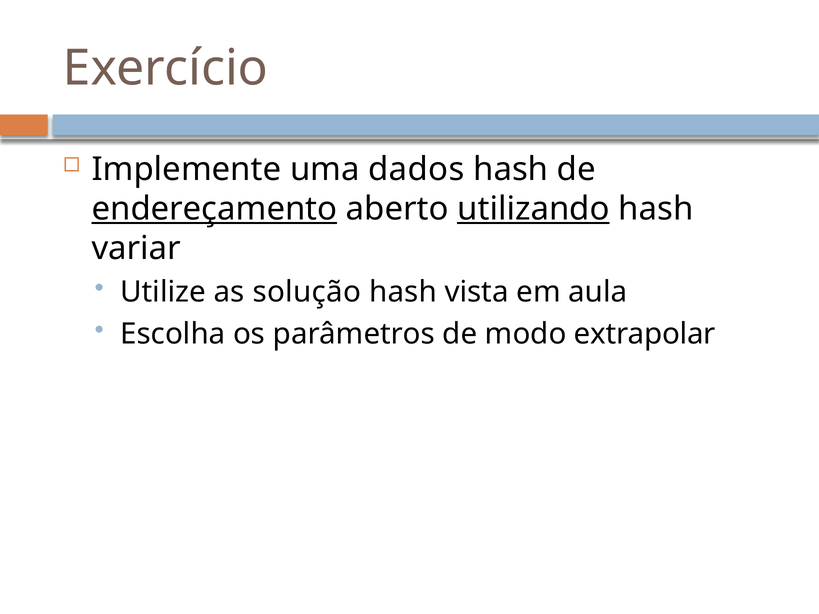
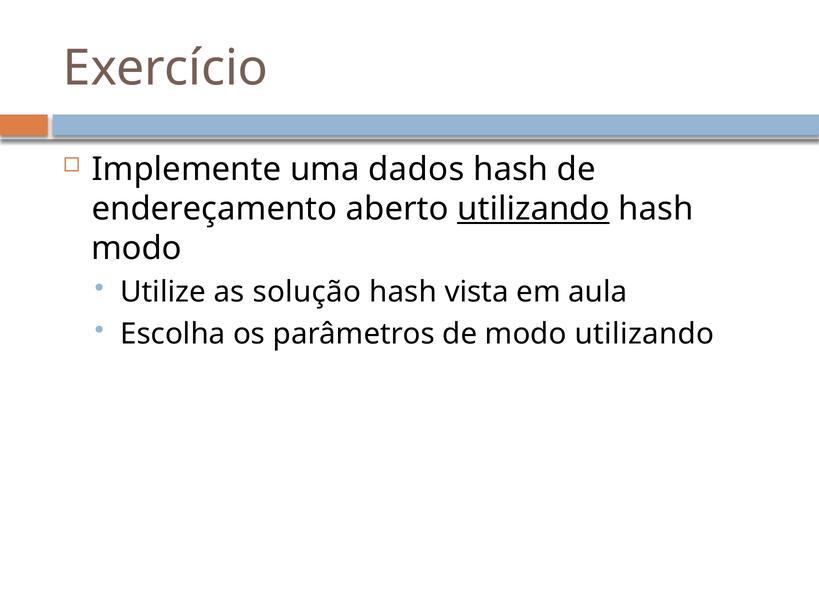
endereçamento underline: present -> none
variar at (136, 249): variar -> modo
modo extrapolar: extrapolar -> utilizando
